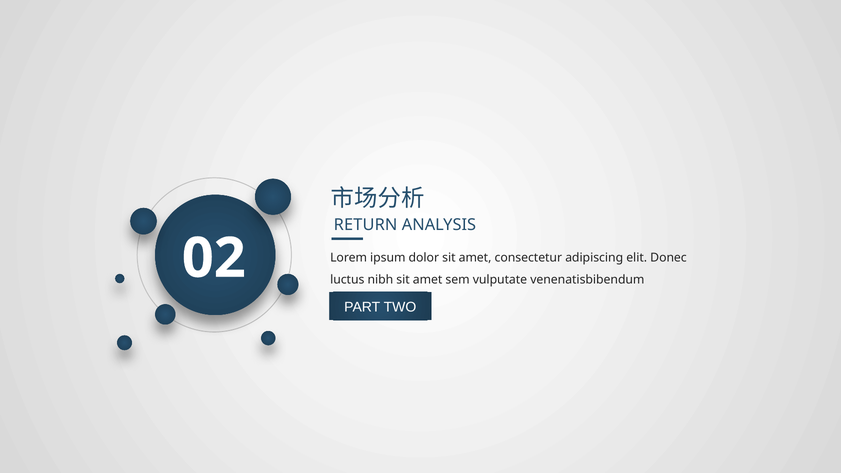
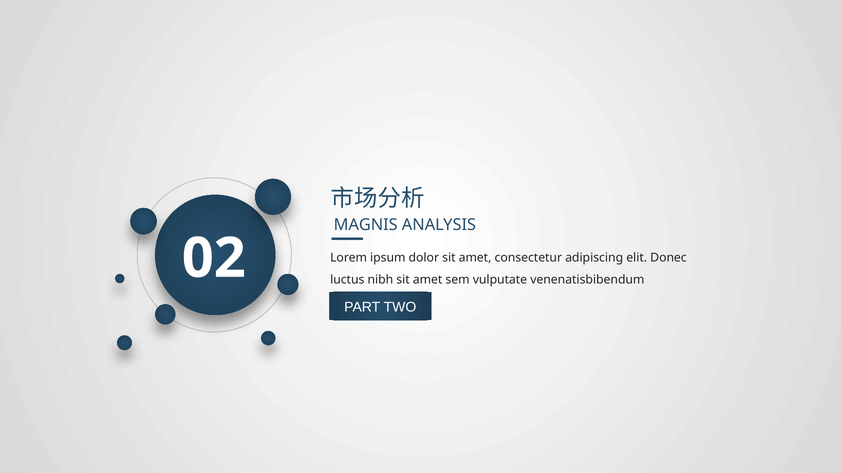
RETURN: RETURN -> MAGNIS
